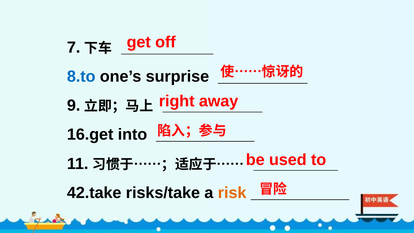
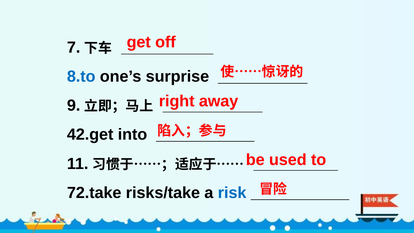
16.get: 16.get -> 42.get
42.take: 42.take -> 72.take
risk colour: orange -> blue
